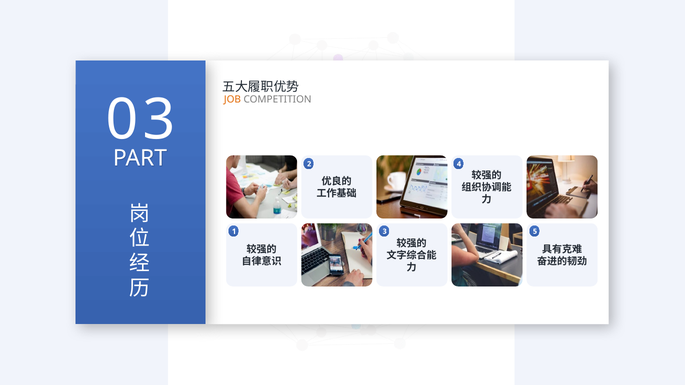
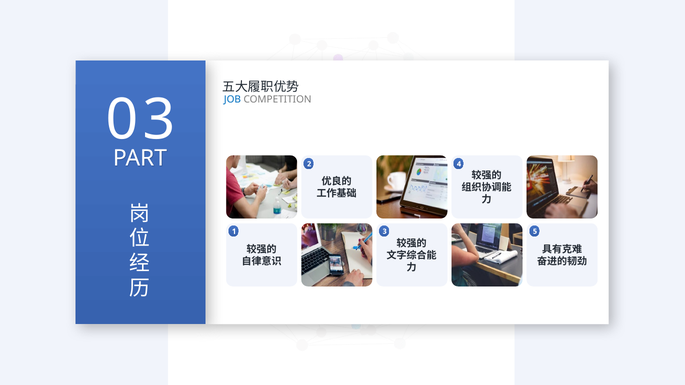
JOB colour: orange -> blue
